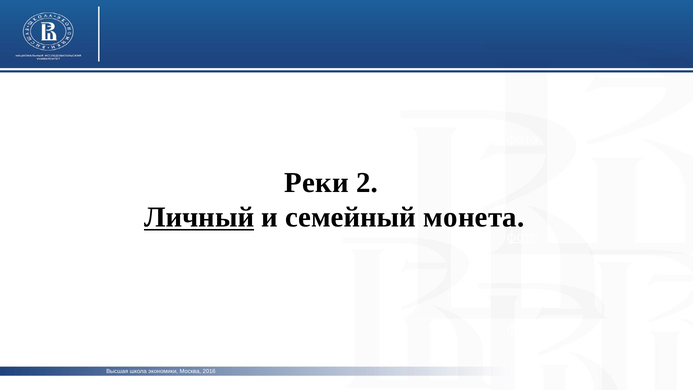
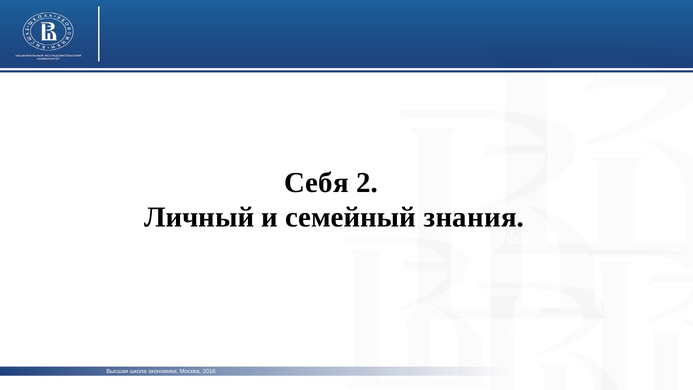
Реки: Реки -> Себя
Личный underline: present -> none
монета: монета -> знания
